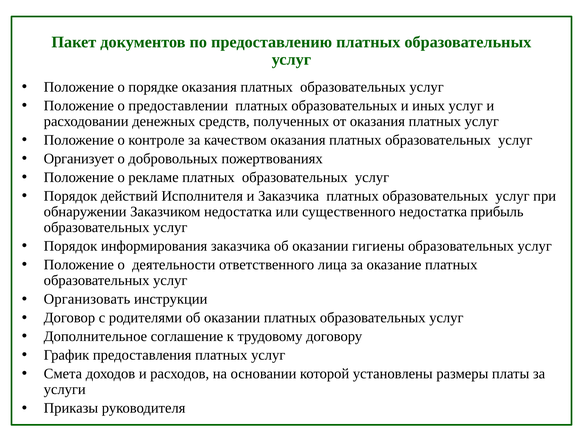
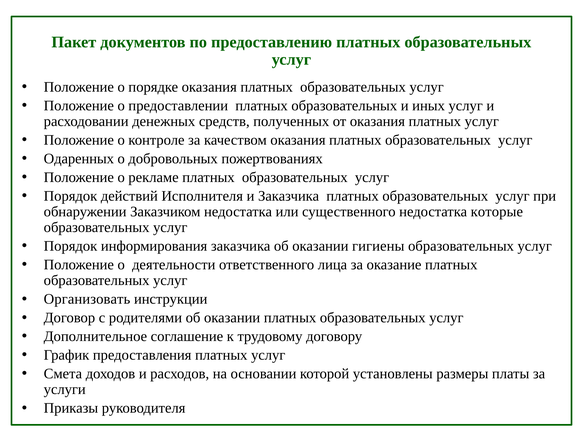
Организует: Организует -> Одаренных
прибыль: прибыль -> которые
